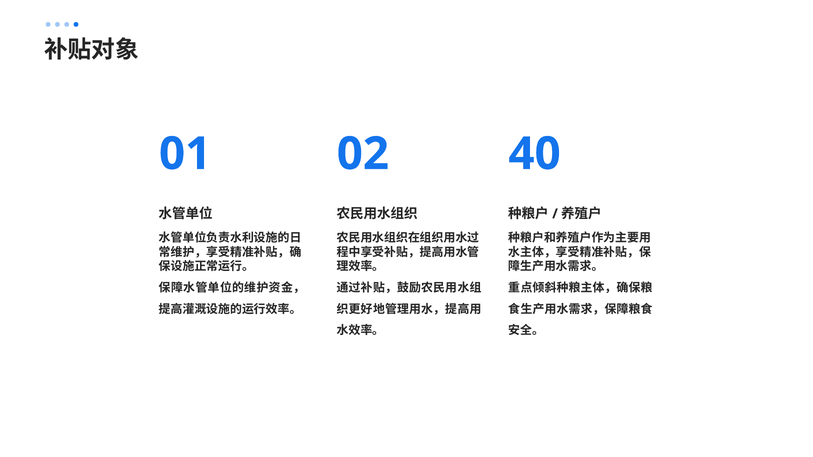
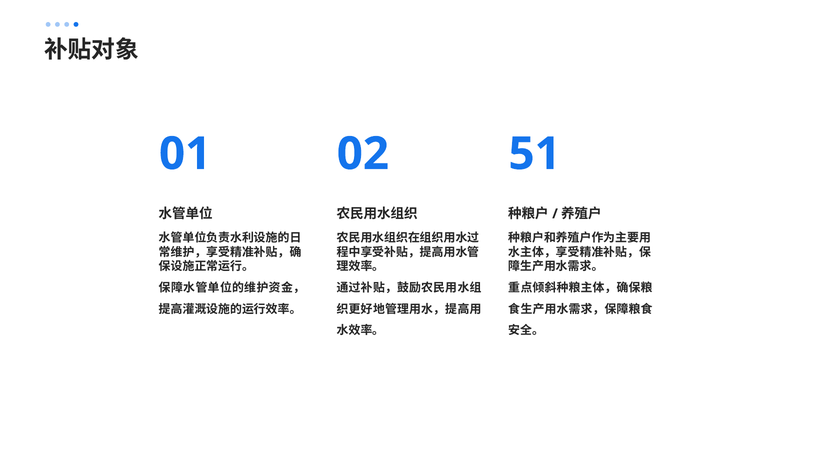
40: 40 -> 51
